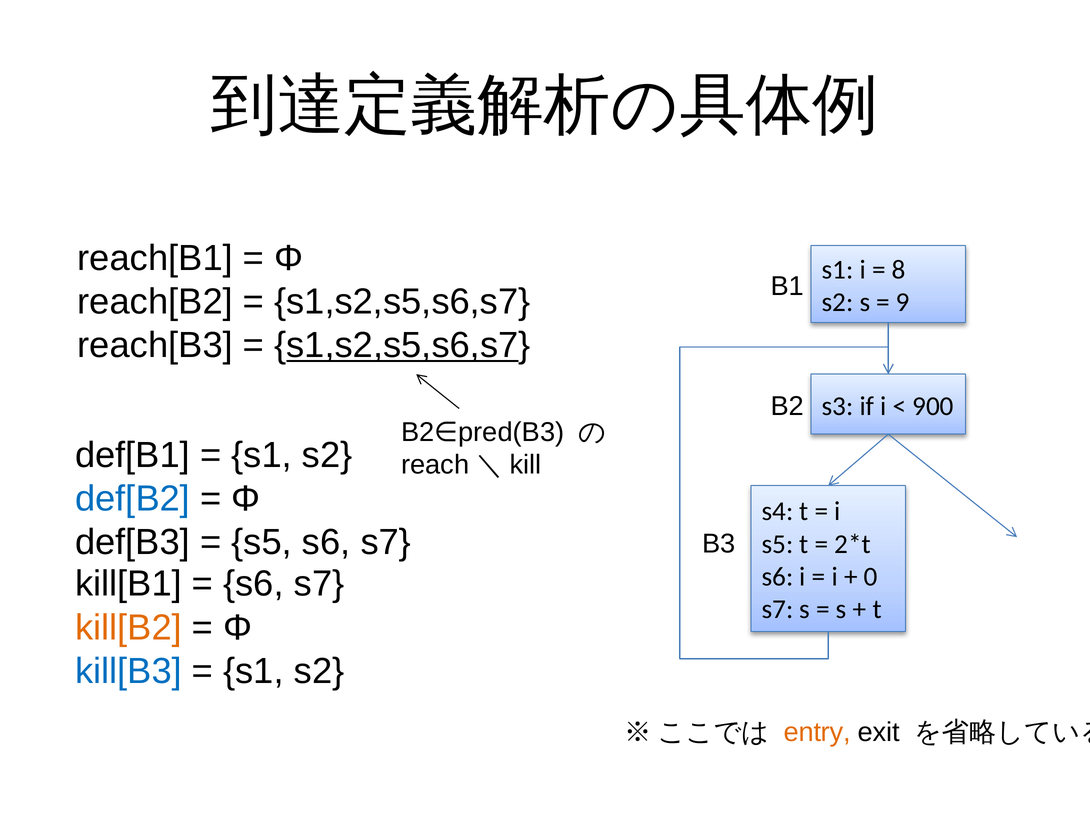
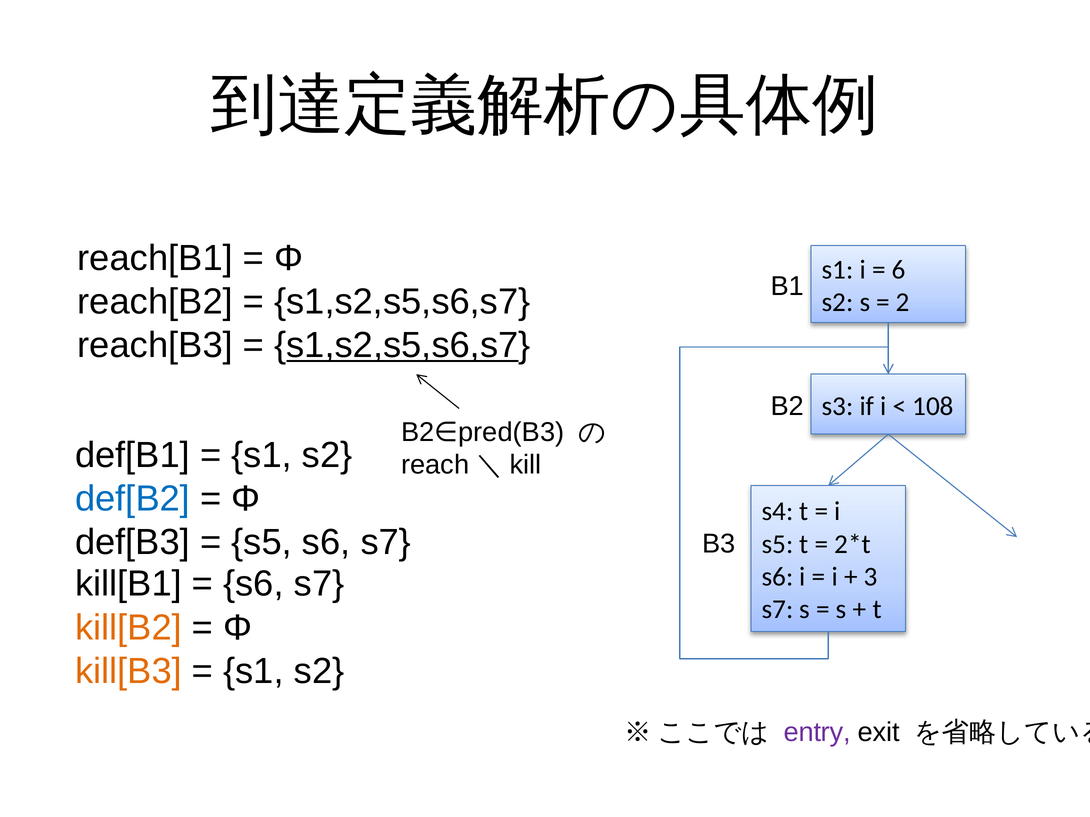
8: 8 -> 6
9: 9 -> 2
900: 900 -> 108
0: 0 -> 3
kill[B3 colour: blue -> orange
entry colour: orange -> purple
